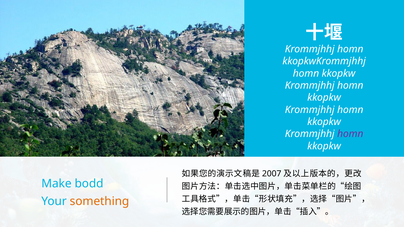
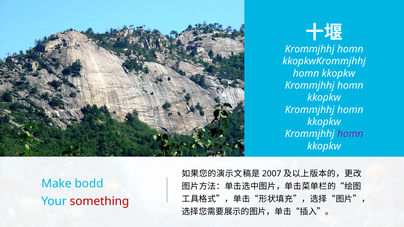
something colour: orange -> red
